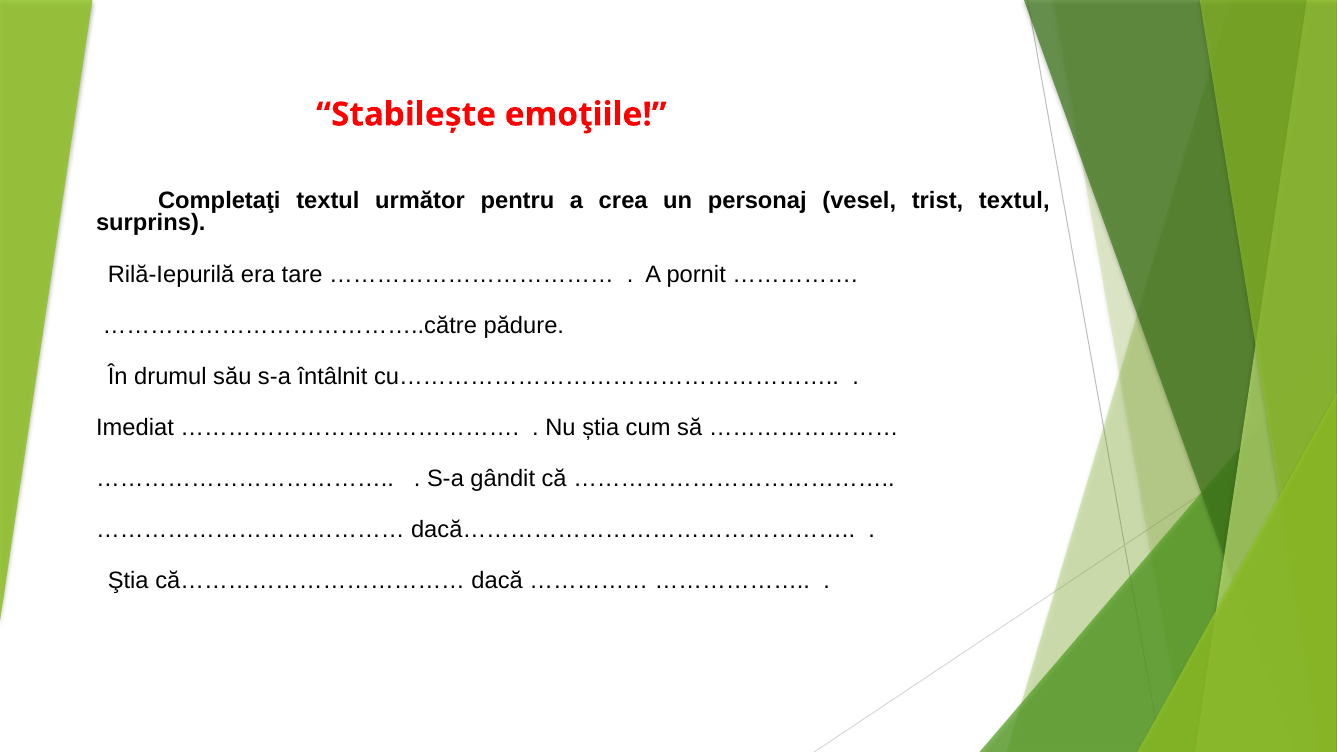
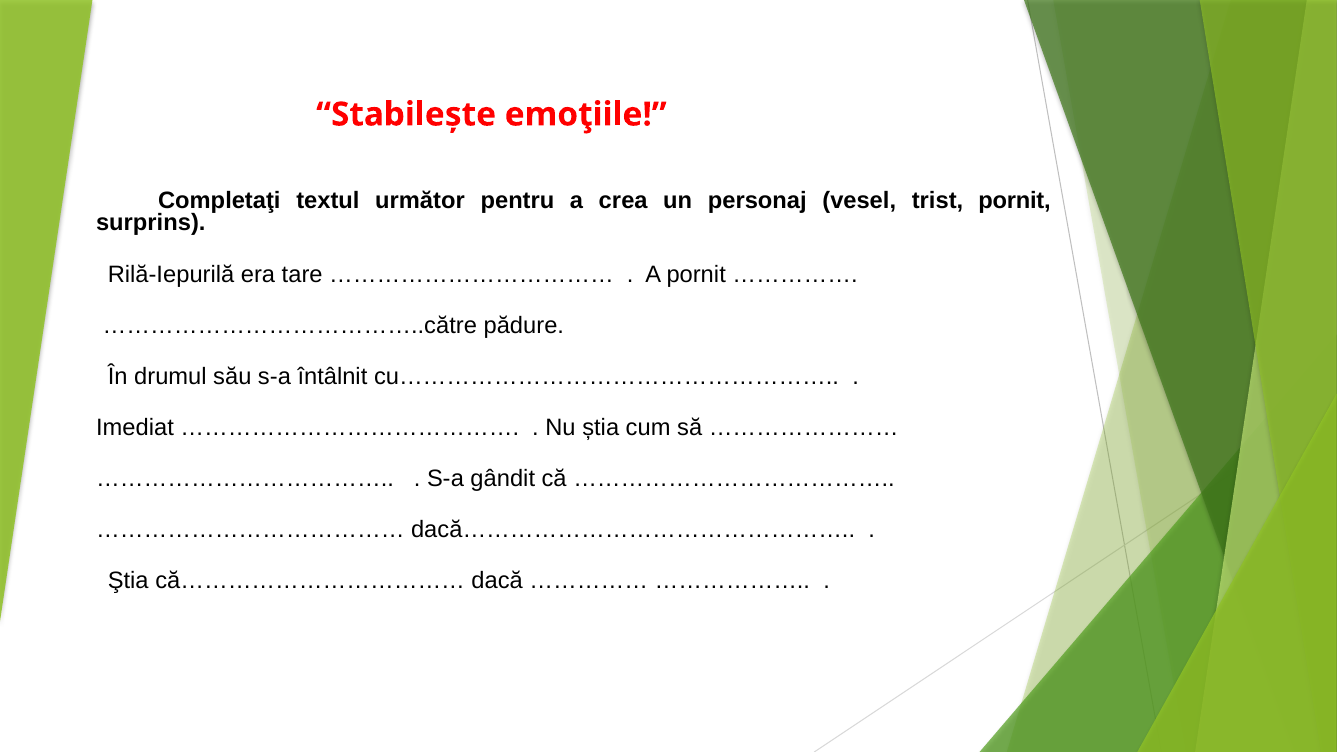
trist textul: textul -> pornit
